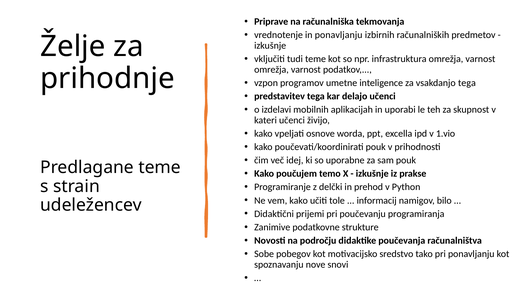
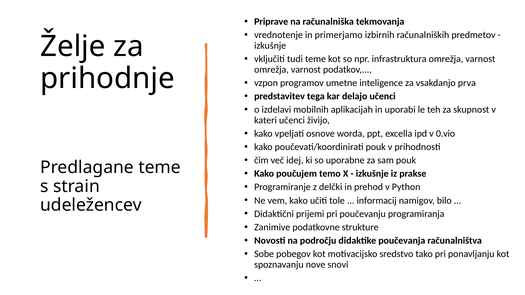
in ponavljanju: ponavljanju -> primerjamo
vsakdanjo tega: tega -> prva
1.vio: 1.vio -> 0.vio
